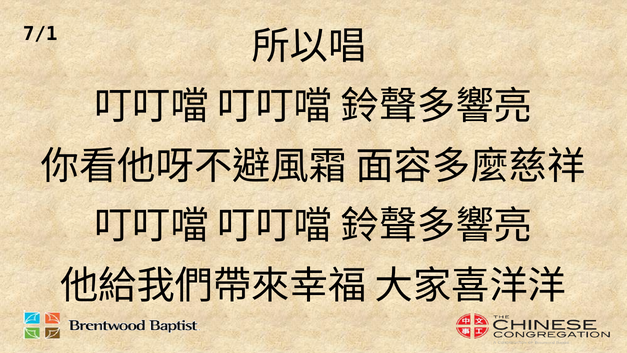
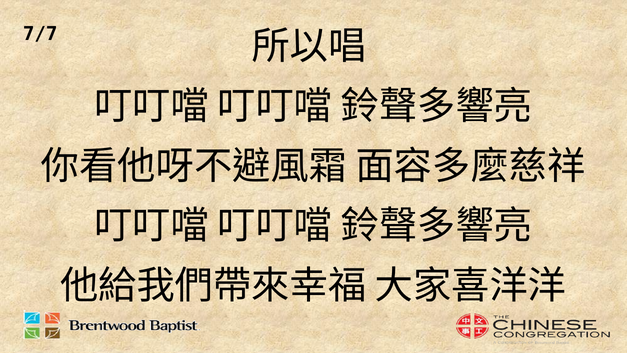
7/1: 7/1 -> 7/7
